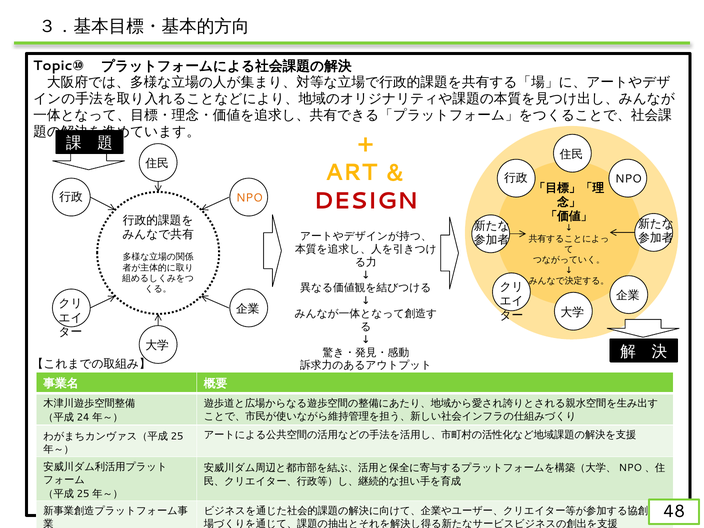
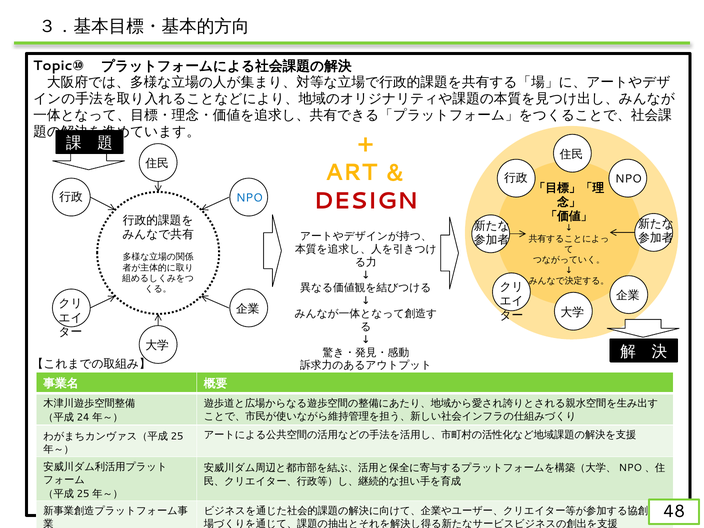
NPO at (249, 198) colour: orange -> blue
